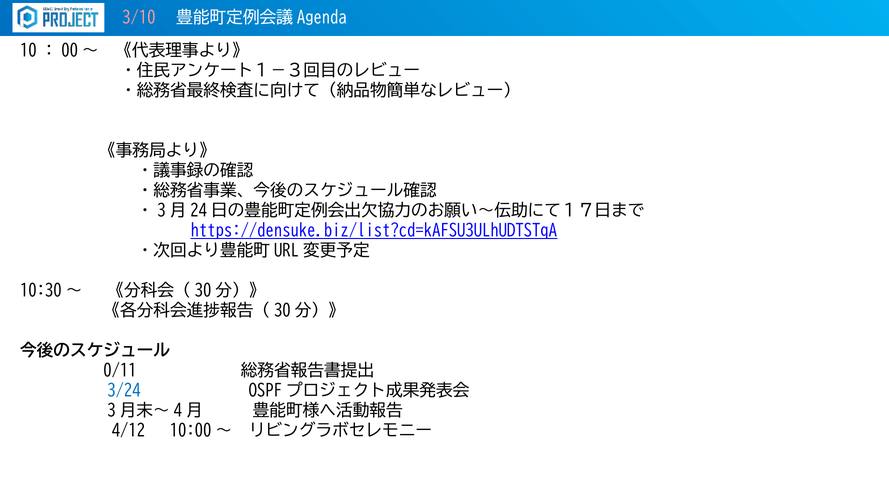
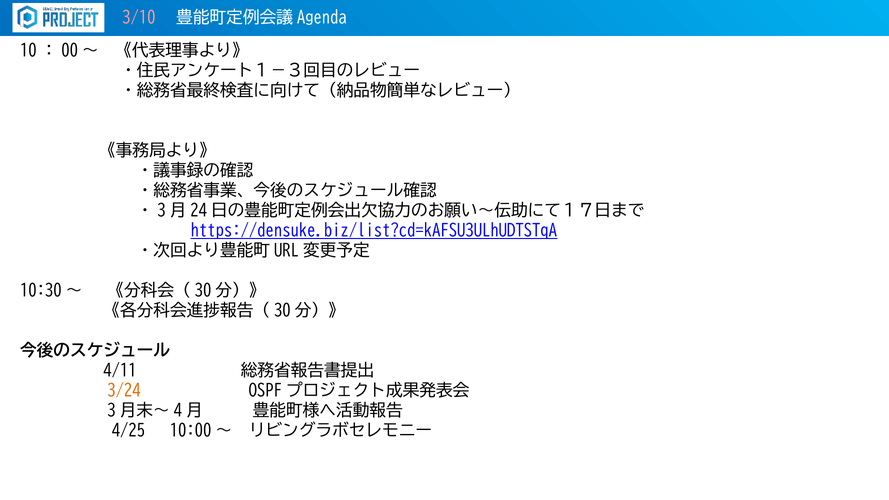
0/11: 0/11 -> 4/11
3/24 colour: blue -> orange
4/12: 4/12 -> 4/25
